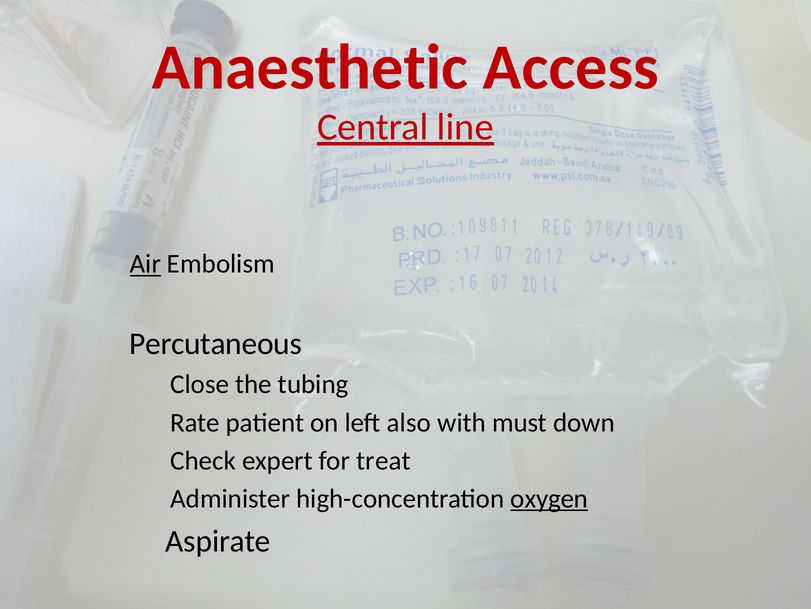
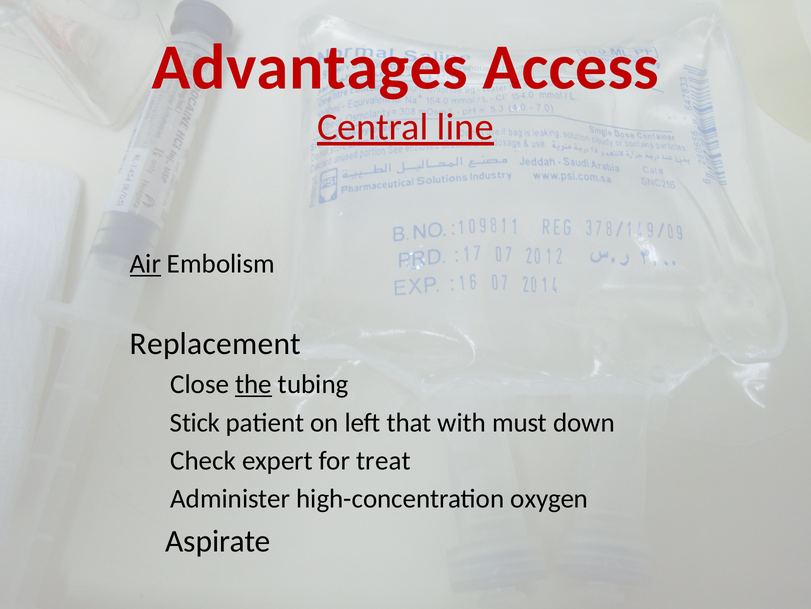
Anaesthetic: Anaesthetic -> Advantages
Percutaneous: Percutaneous -> Replacement
the underline: none -> present
Rate: Rate -> Stick
also: also -> that
oxygen underline: present -> none
